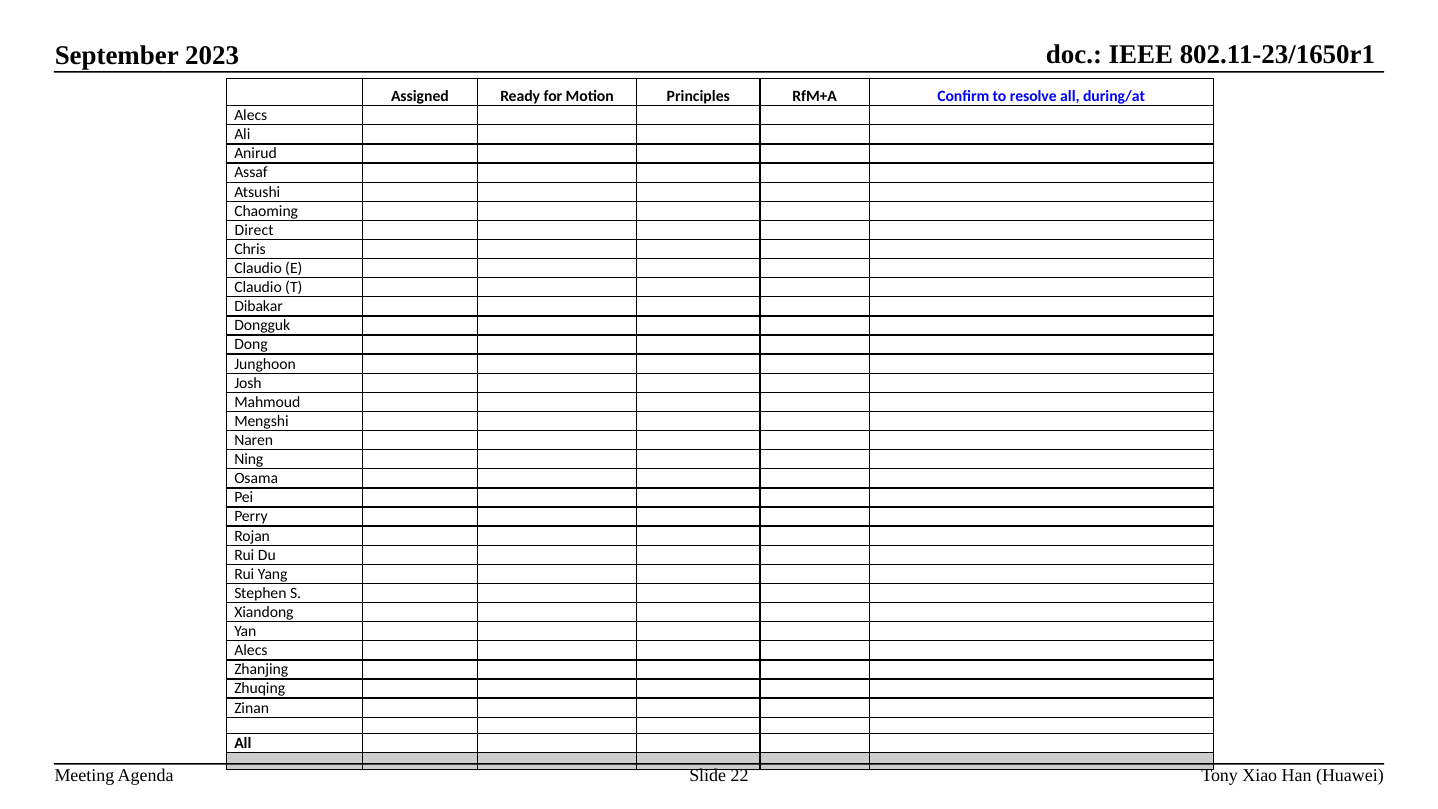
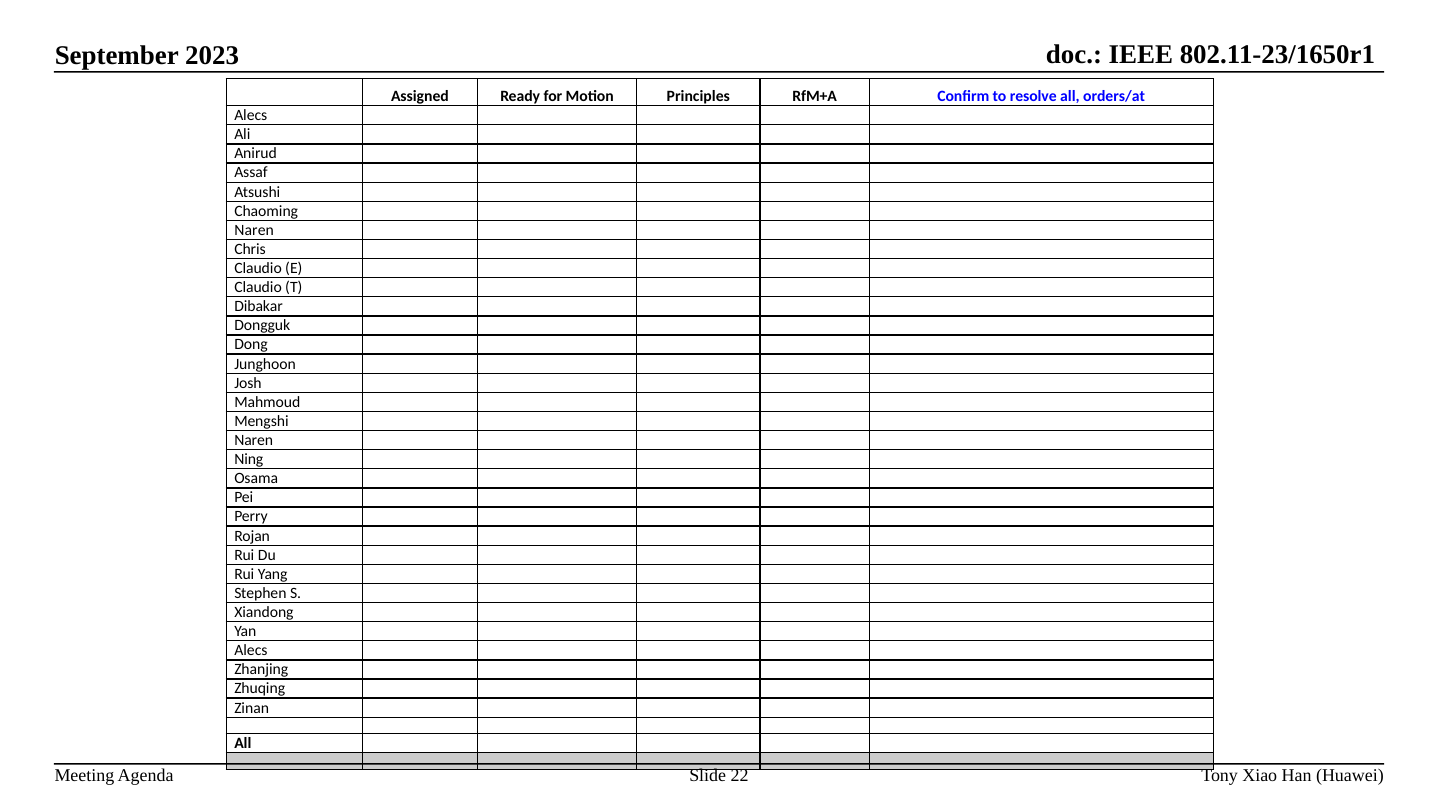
during/at: during/at -> orders/at
Direct at (254, 230): Direct -> Naren
